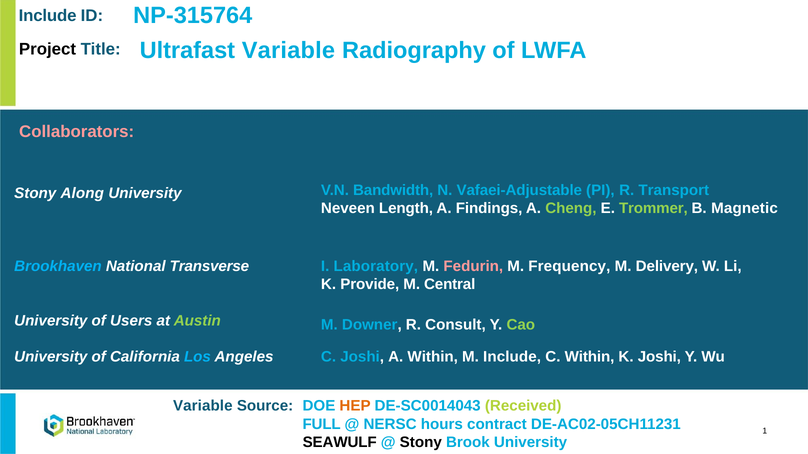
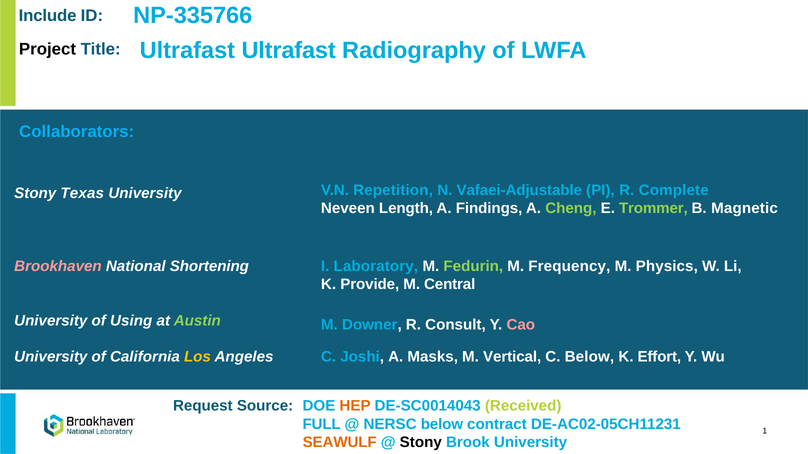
NP-315764: NP-315764 -> NP-335766
Ultrafast Variable: Variable -> Ultrafast
Collaborators colour: pink -> light blue
Bandwidth: Bandwidth -> Repetition
Transport: Transport -> Complete
Along: Along -> Texas
Brookhaven colour: light blue -> pink
Transverse: Transverse -> Shortening
Fedurin colour: pink -> light green
Delivery: Delivery -> Physics
Users: Users -> Using
Cao colour: light green -> pink
A Within: Within -> Masks
M Include: Include -> Vertical
C Within: Within -> Below
K Joshi: Joshi -> Effort
Los colour: light blue -> yellow
Variable at (203, 406): Variable -> Request
NERSC hours: hours -> below
SEAWULF colour: black -> orange
